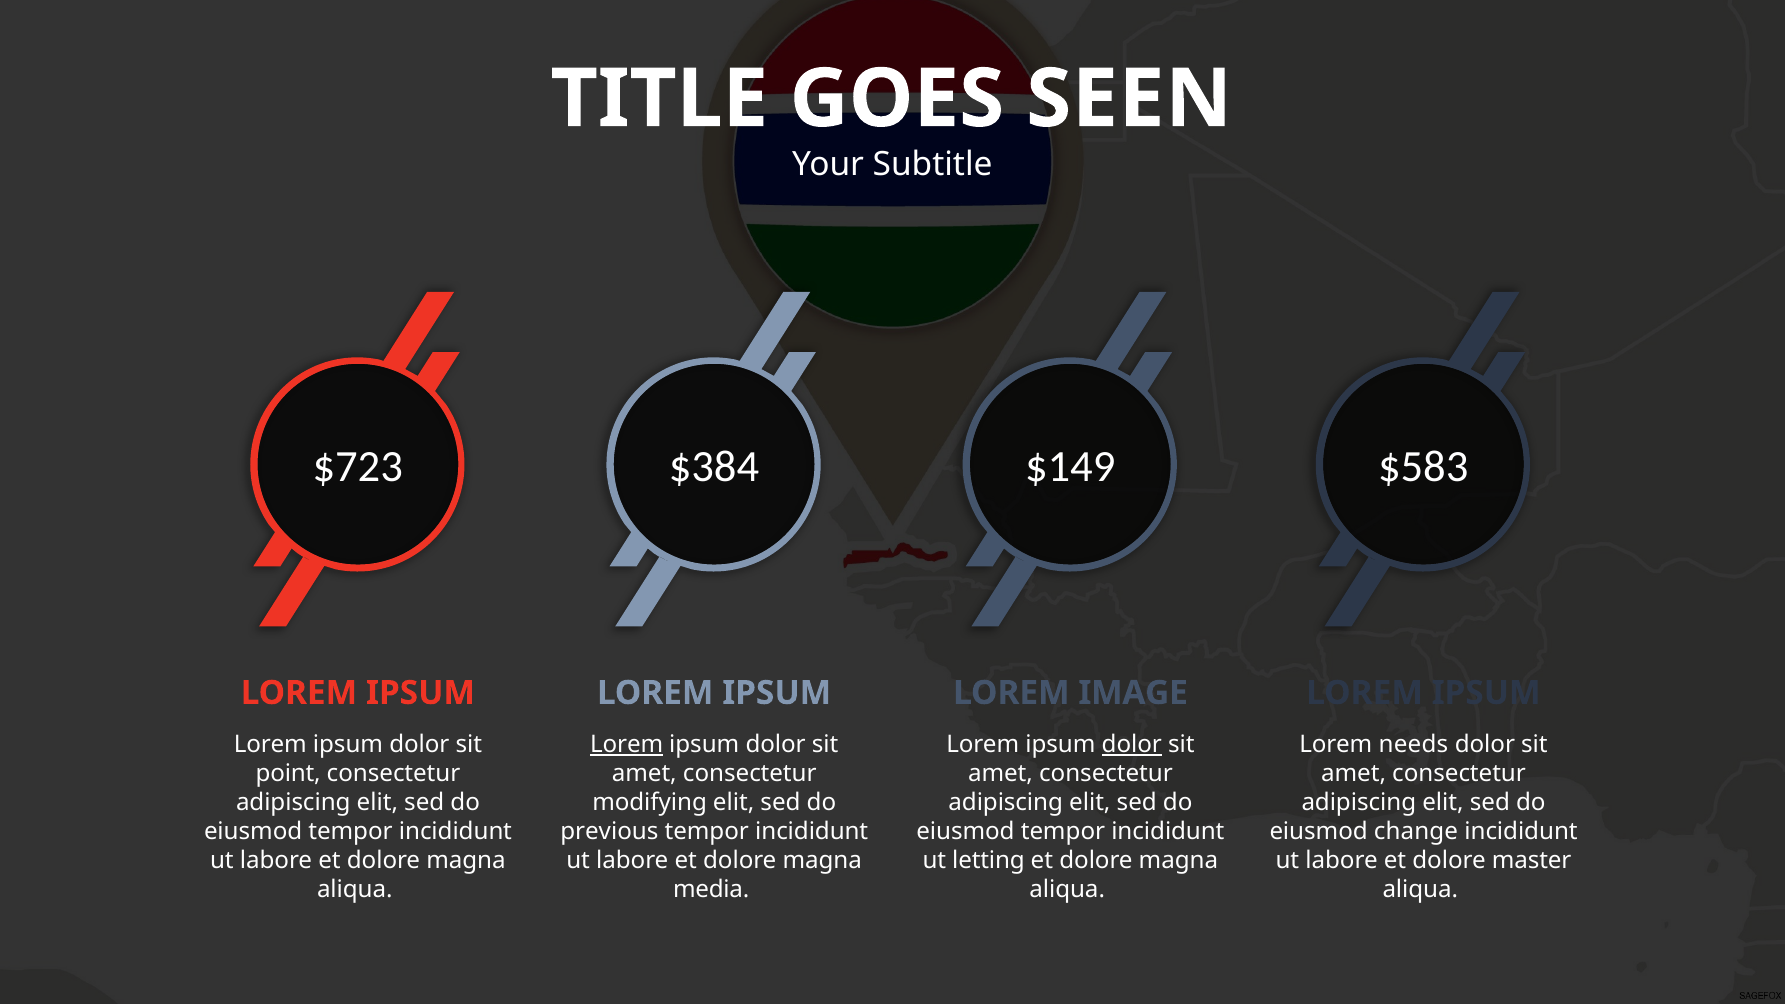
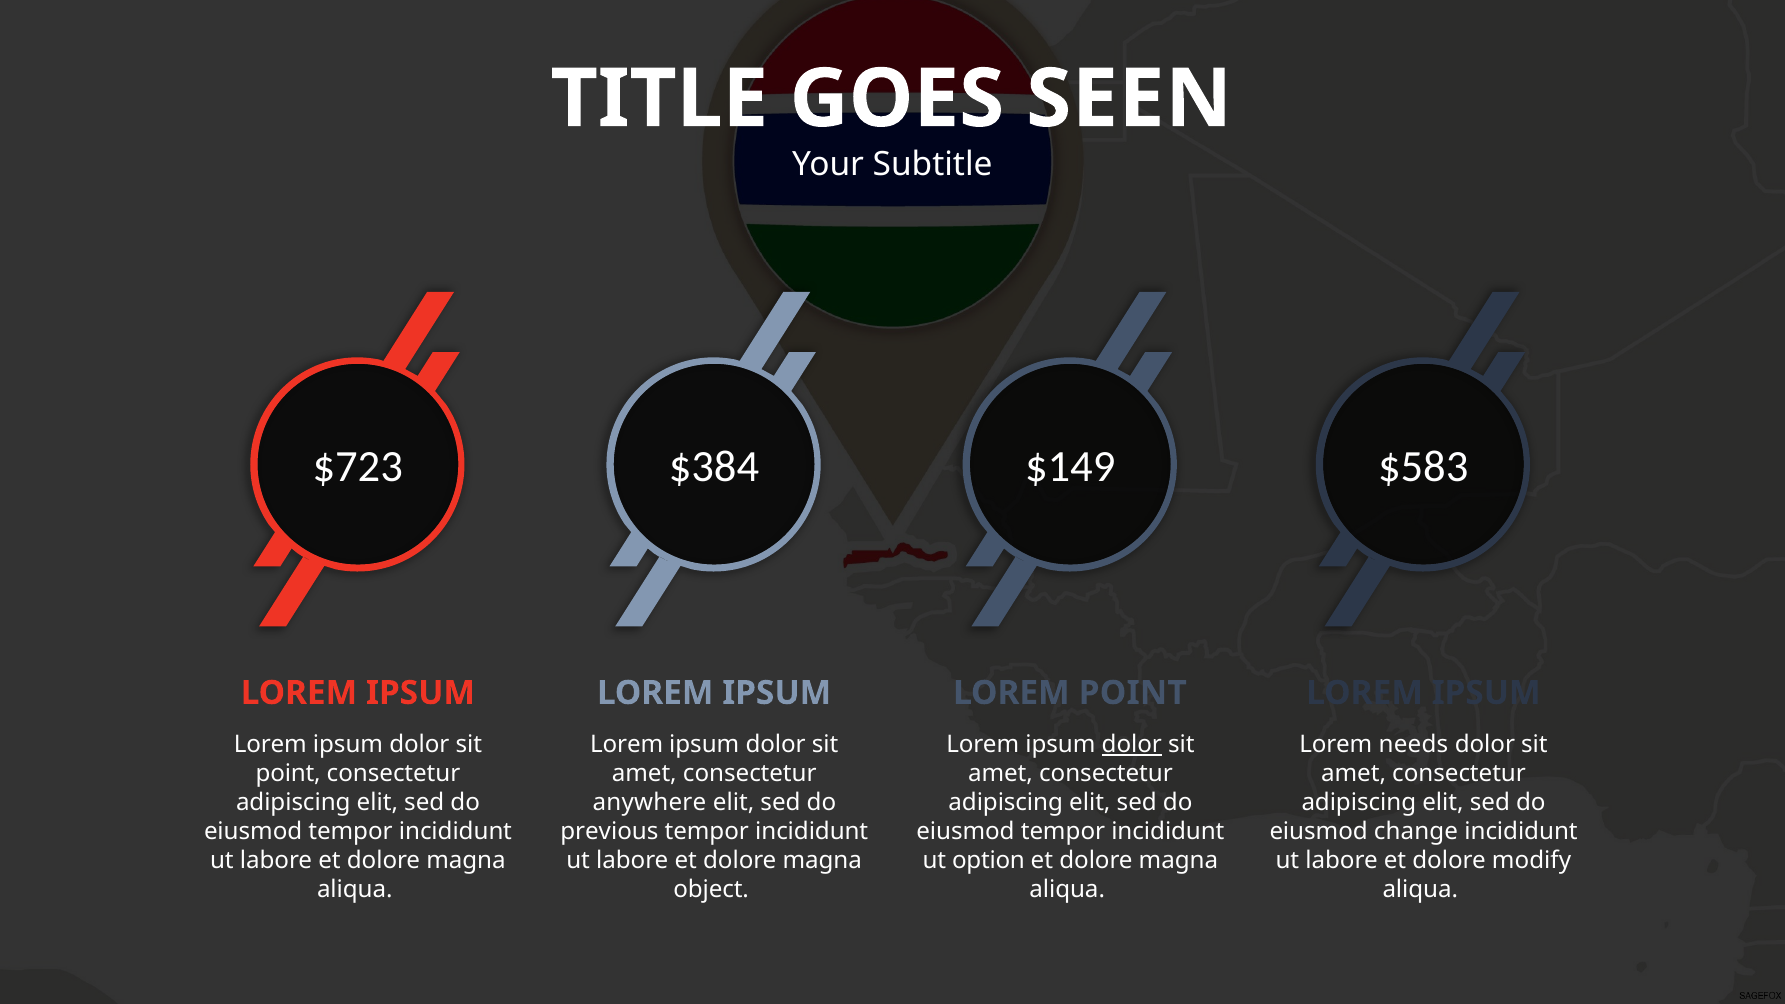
LOREM IMAGE: IMAGE -> POINT
Lorem at (627, 745) underline: present -> none
modifying: modifying -> anywhere
letting: letting -> option
master: master -> modify
media: media -> object
